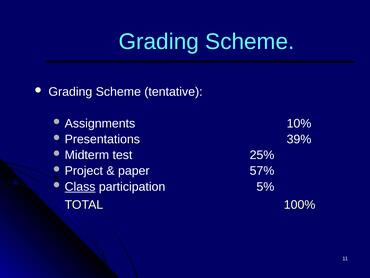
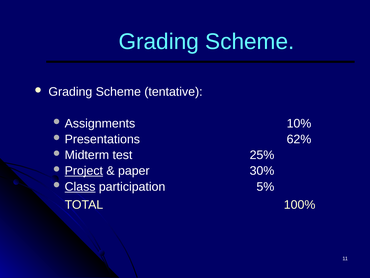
39%: 39% -> 62%
Project underline: none -> present
57%: 57% -> 30%
